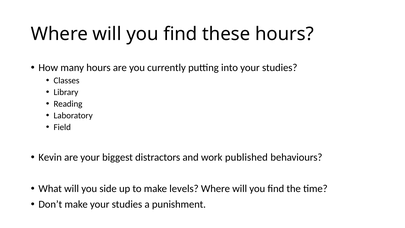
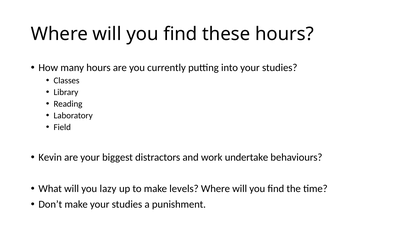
published: published -> undertake
side: side -> lazy
